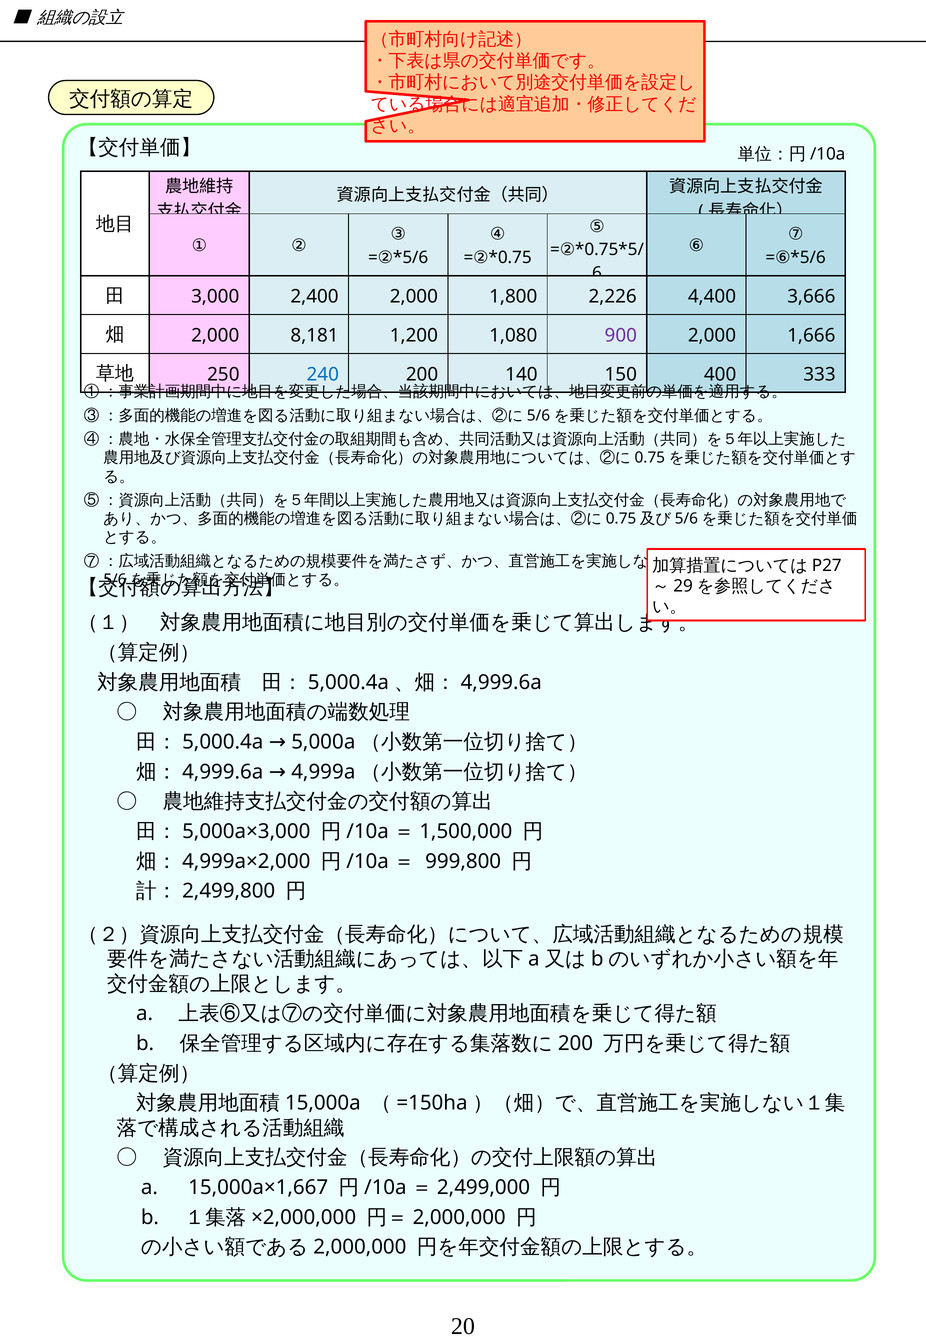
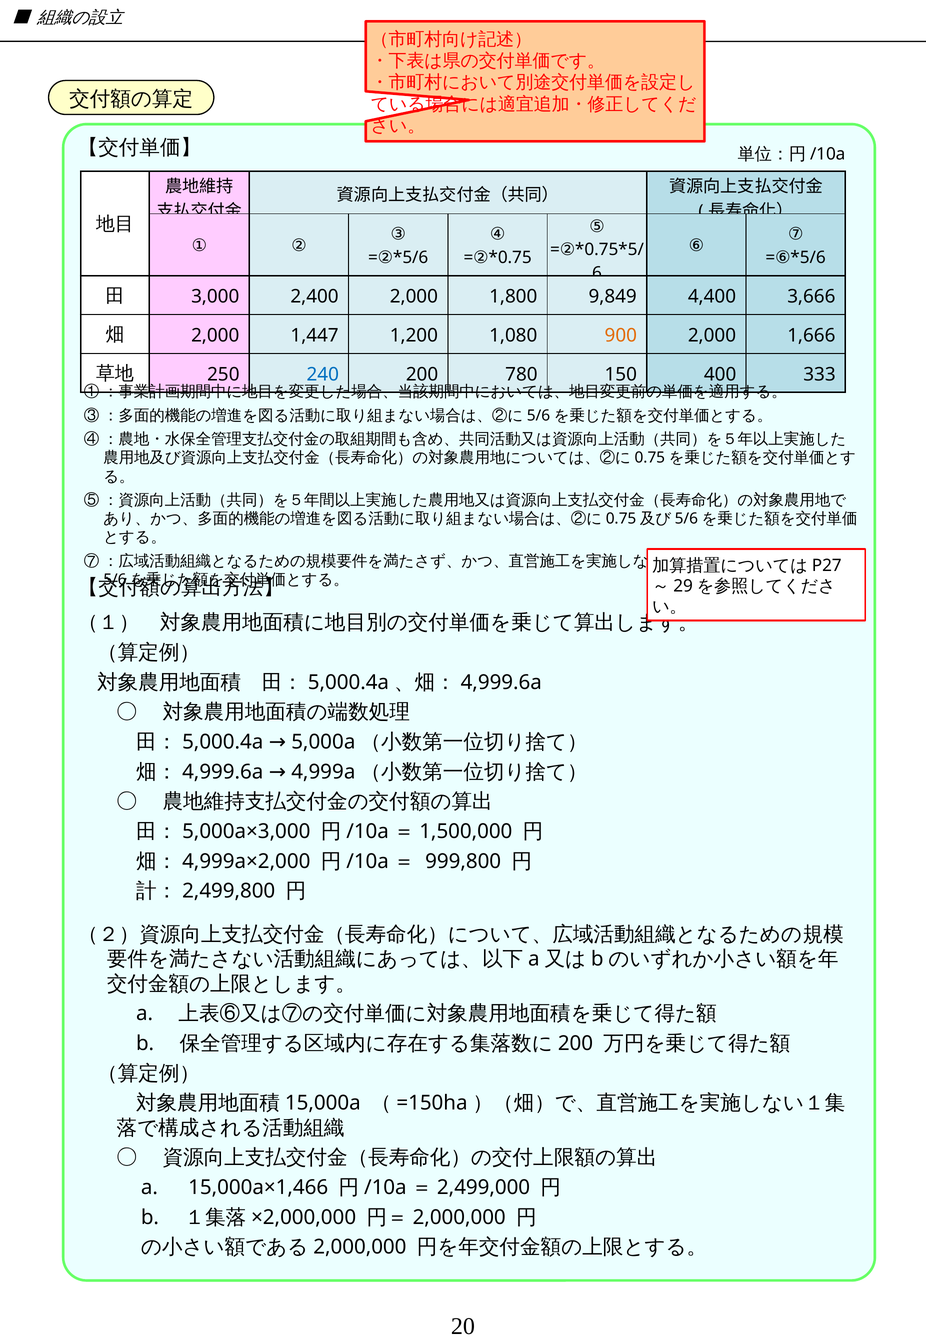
2,226: 2,226 -> 9,849
8,181: 8,181 -> 1,447
900 colour: purple -> orange
140: 140 -> 780
15,000a×1,667: 15,000a×1,667 -> 15,000a×1,466
